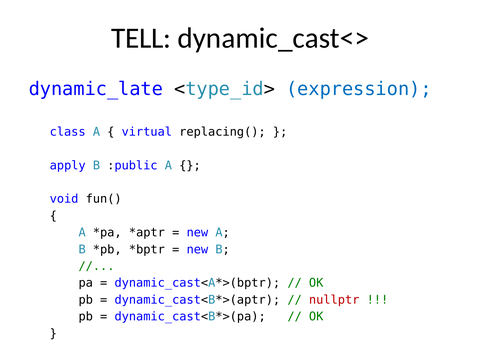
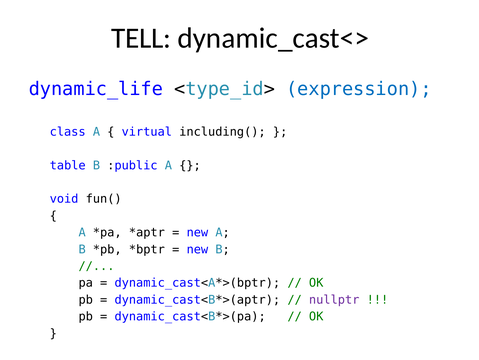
dynamic_late: dynamic_late -> dynamic_life
replacing(: replacing( -> including(
apply: apply -> table
nullptr colour: red -> purple
